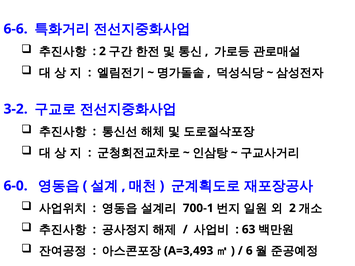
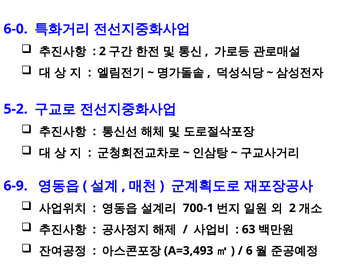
6-6: 6-6 -> 6-0
3-2: 3-2 -> 5-2
6-0: 6-0 -> 6-9
